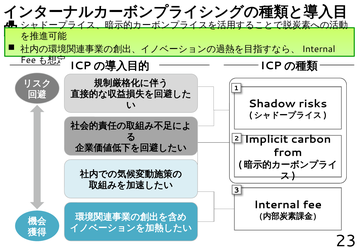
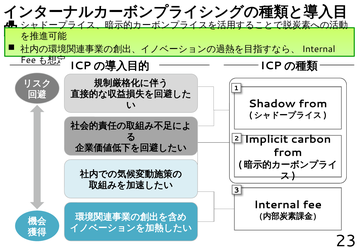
Shadow risks: risks -> from
